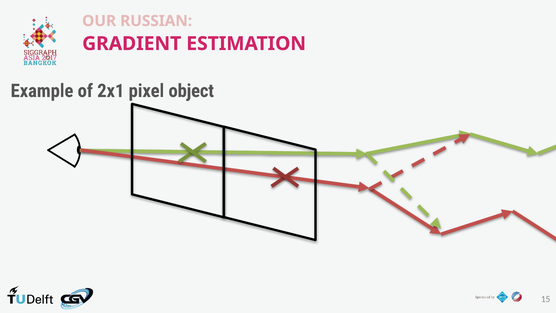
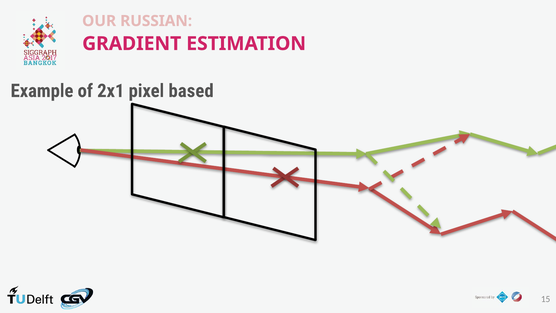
object: object -> based
